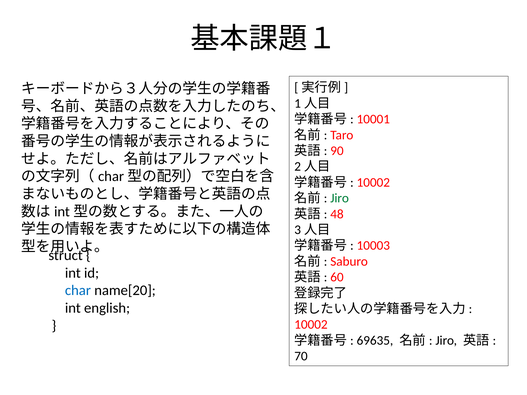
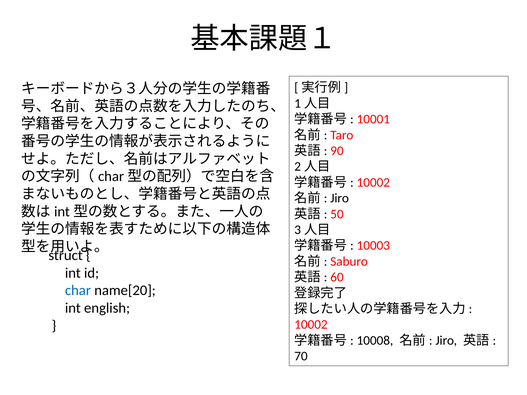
Jiro at (340, 198) colour: green -> black
48: 48 -> 50
69635: 69635 -> 10008
